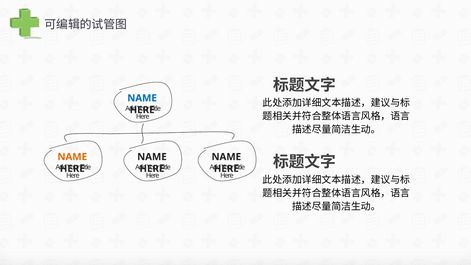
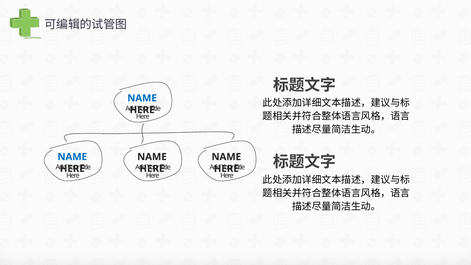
NAME at (72, 157) colour: orange -> blue
